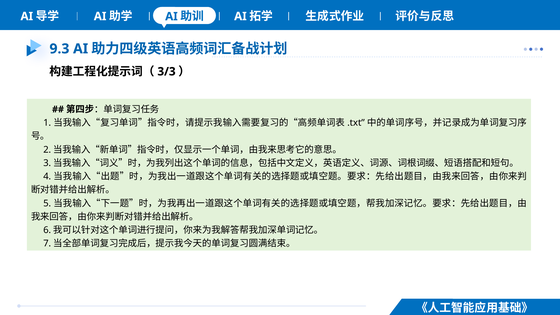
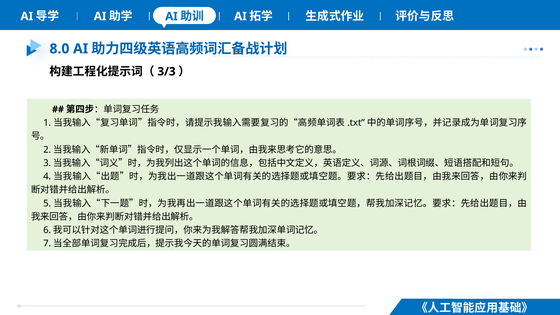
9.3: 9.3 -> 8.0
